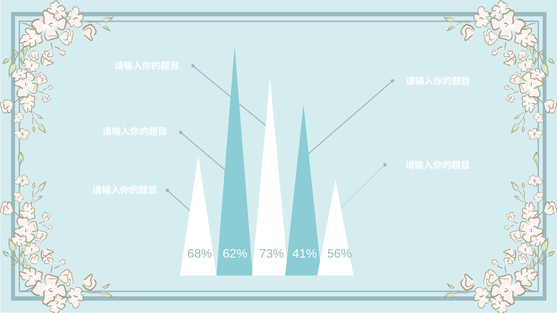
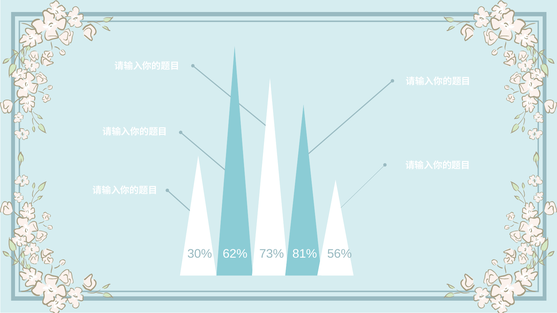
68%: 68% -> 30%
41%: 41% -> 81%
